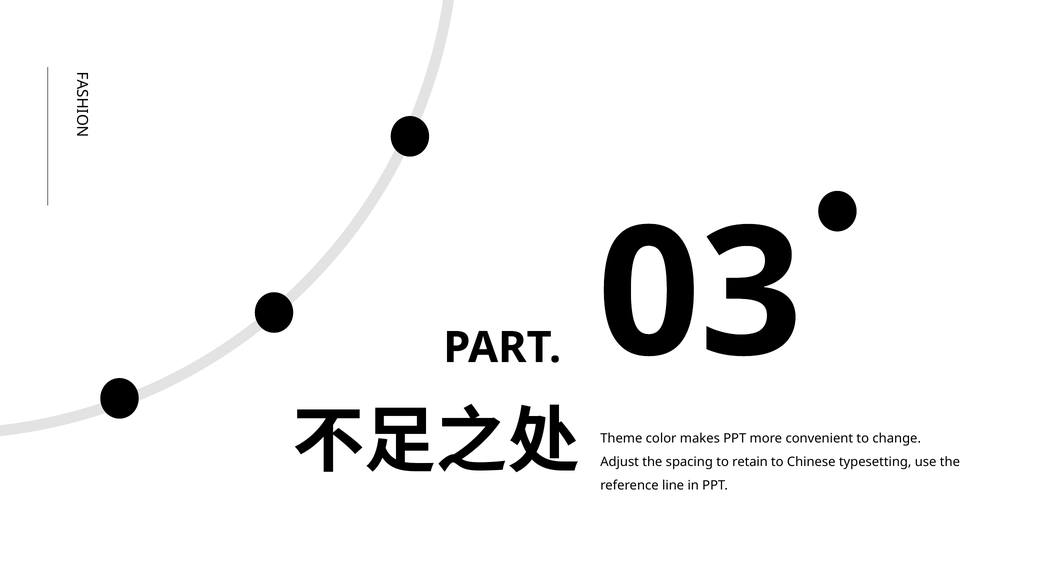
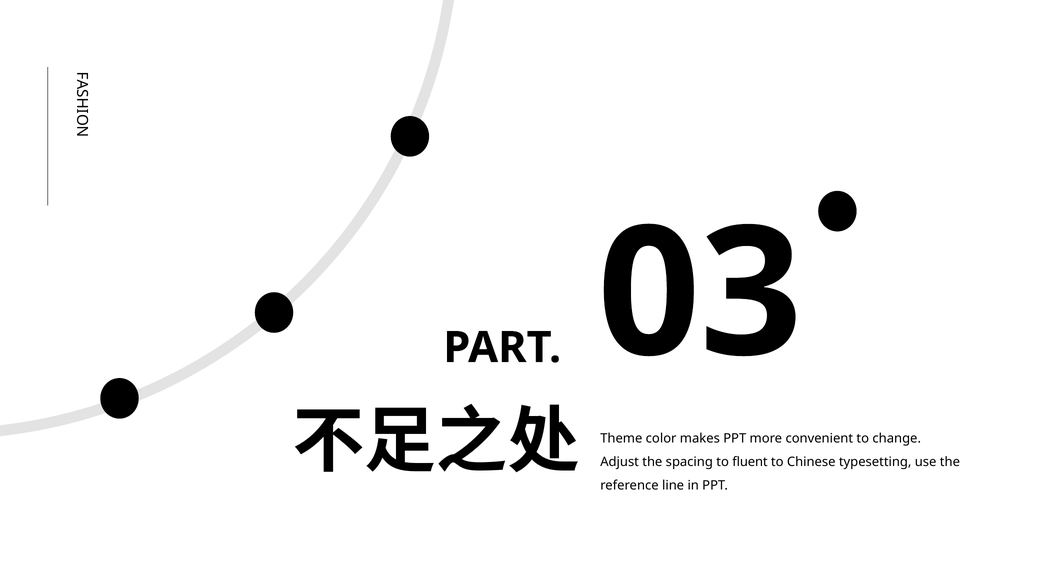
retain: retain -> fluent
